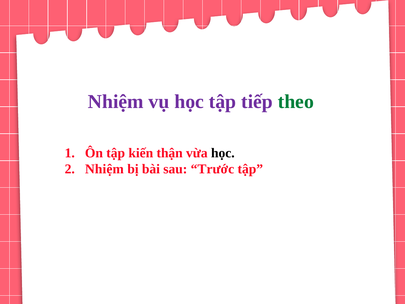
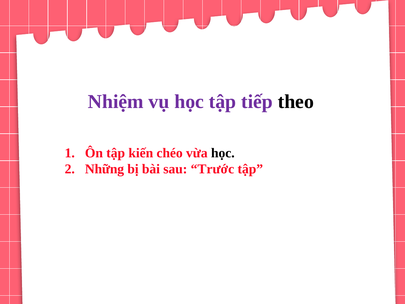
theo colour: green -> black
thận: thận -> chéo
Nhiệm at (104, 169): Nhiệm -> Những
